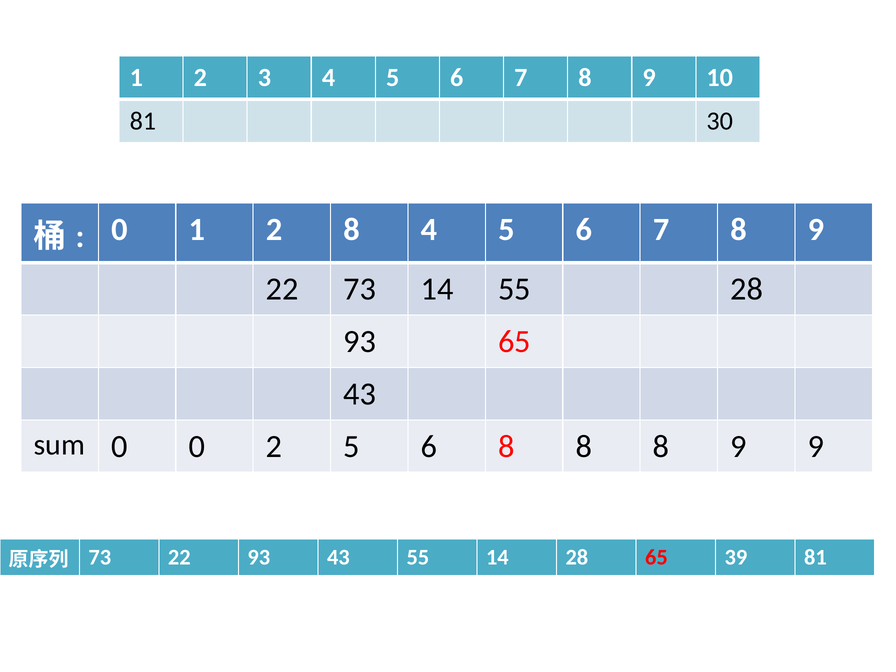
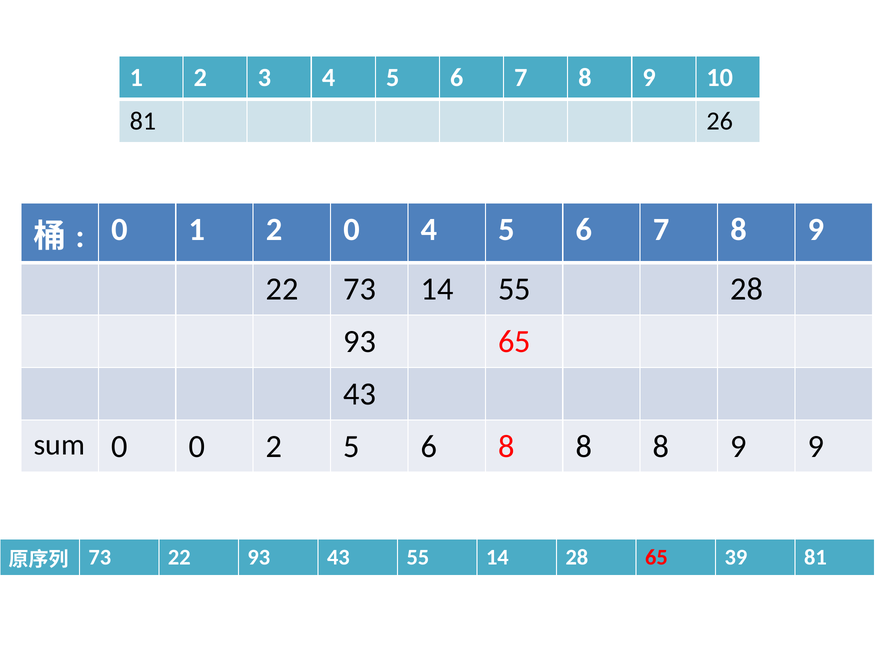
30: 30 -> 26
2 8: 8 -> 0
